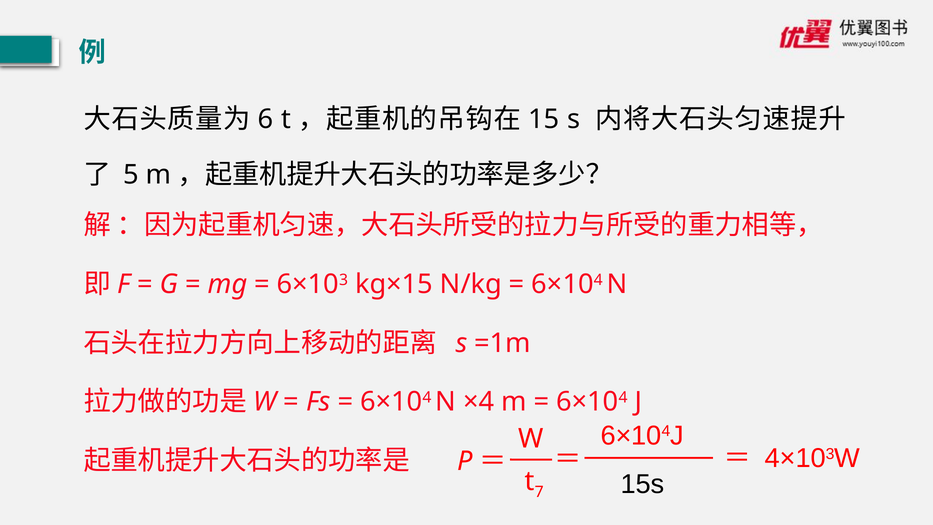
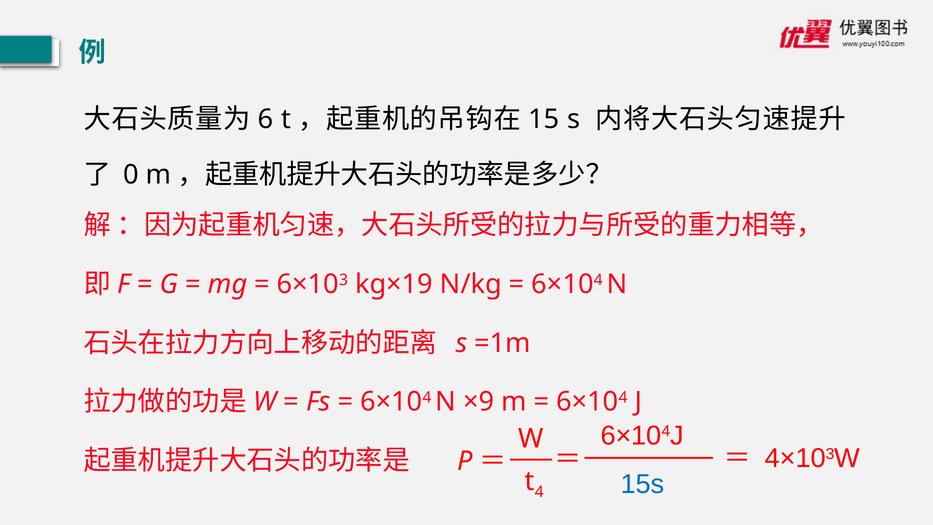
5: 5 -> 0
kg×15: kg×15 -> kg×19
×4: ×4 -> ×9
15s colour: black -> blue
7: 7 -> 4
